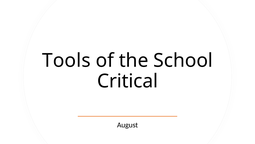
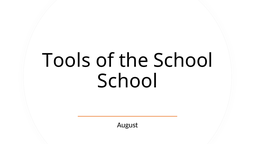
Critical at (128, 81): Critical -> School
